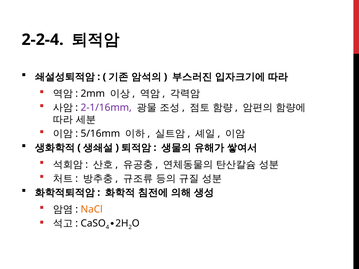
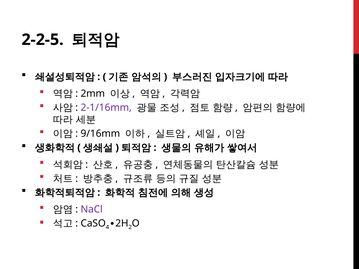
2-2-4: 2-2-4 -> 2-2-5
5/16mm: 5/16mm -> 9/16mm
NaCl colour: orange -> purple
